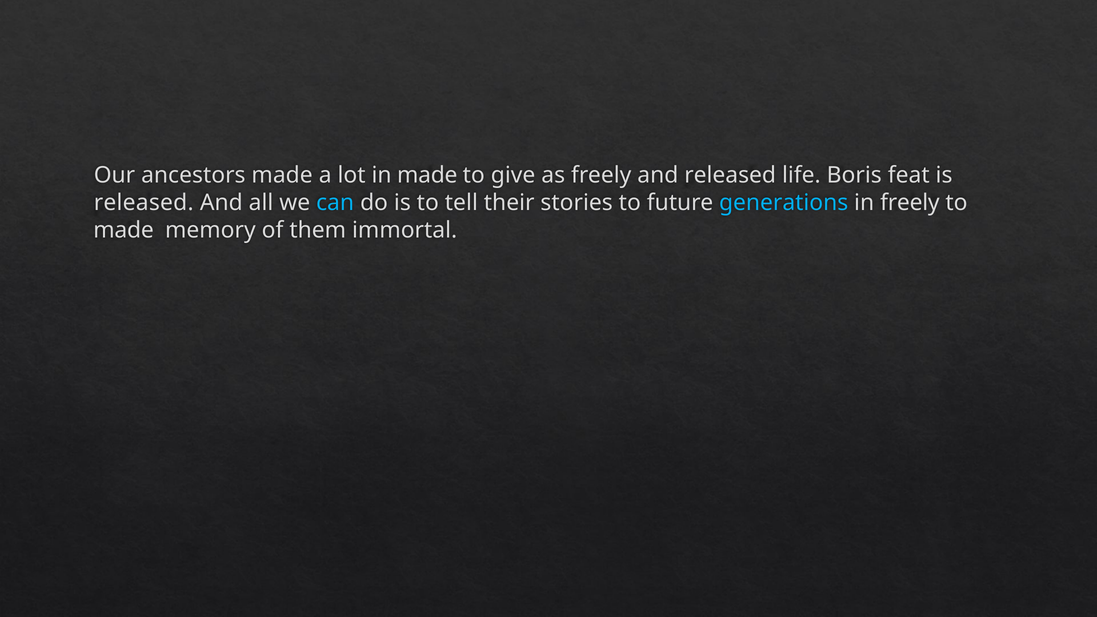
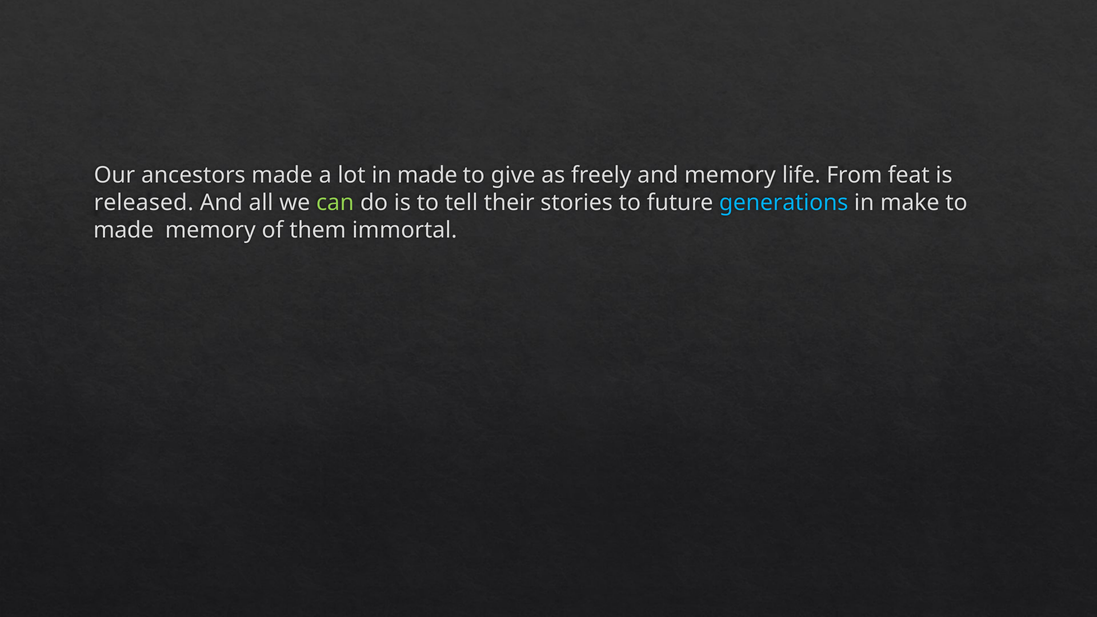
and released: released -> memory
Boris: Boris -> From
can colour: light blue -> light green
in freely: freely -> make
